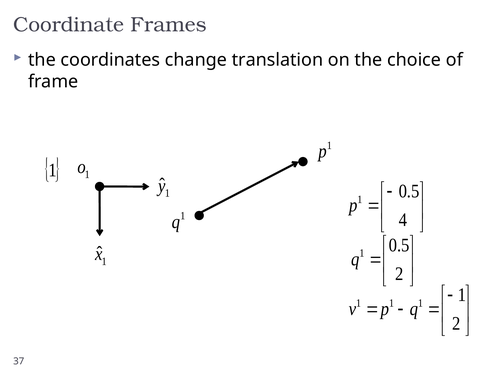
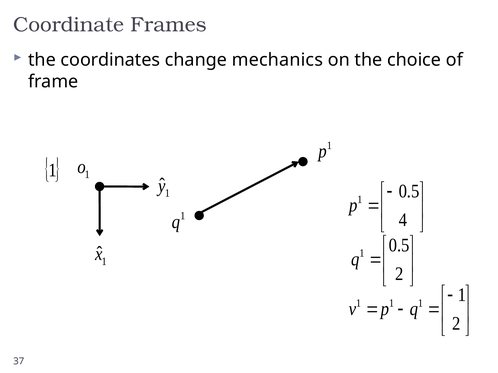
translation: translation -> mechanics
